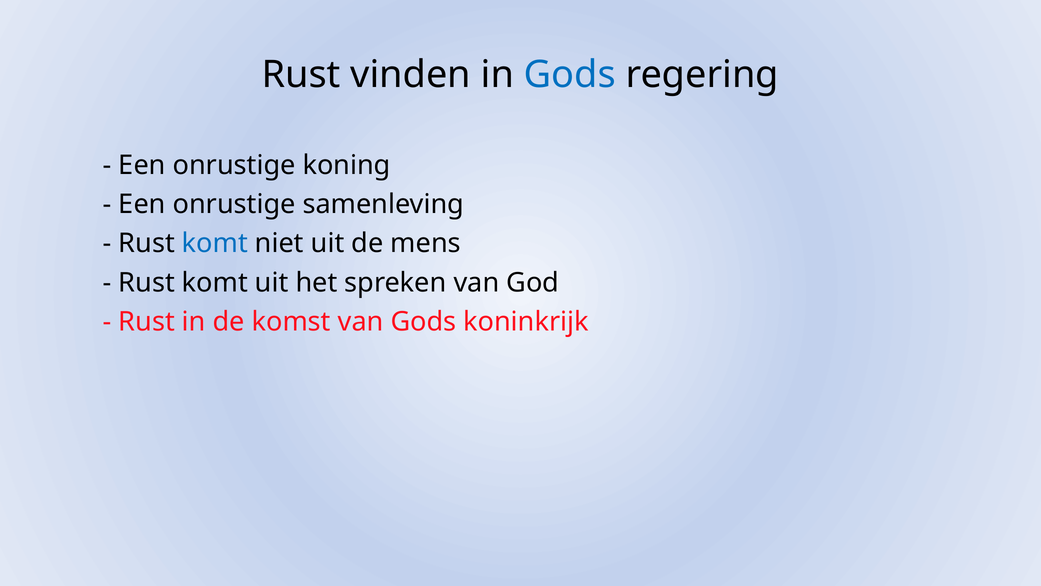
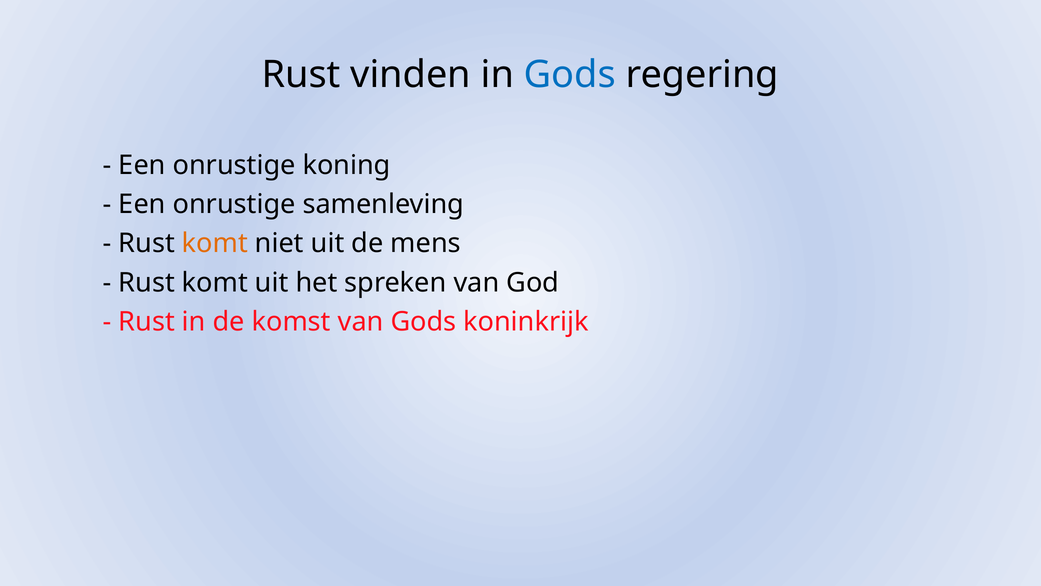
komt at (215, 243) colour: blue -> orange
